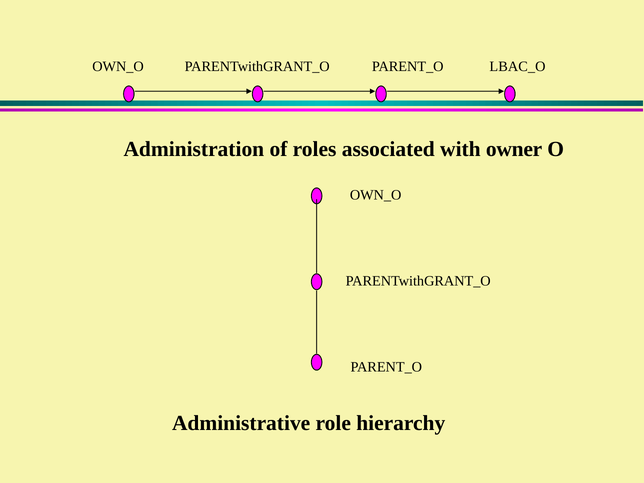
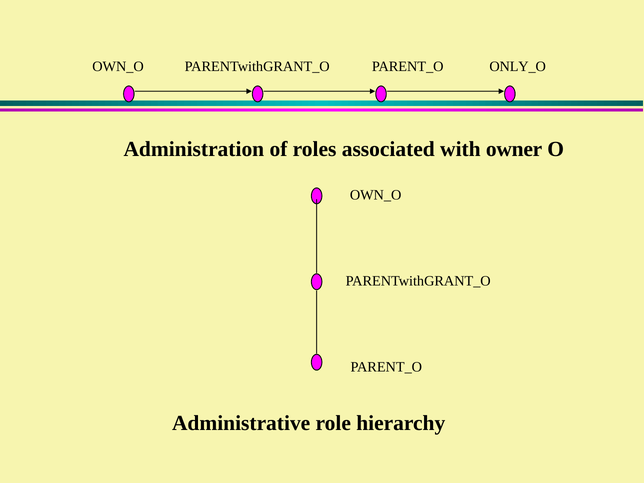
LBAC_O: LBAC_O -> ONLY_O
